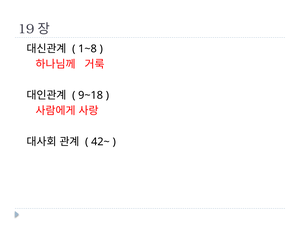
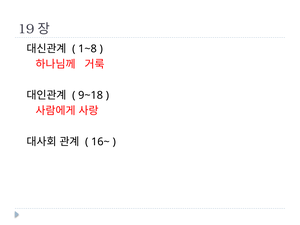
42~: 42~ -> 16~
